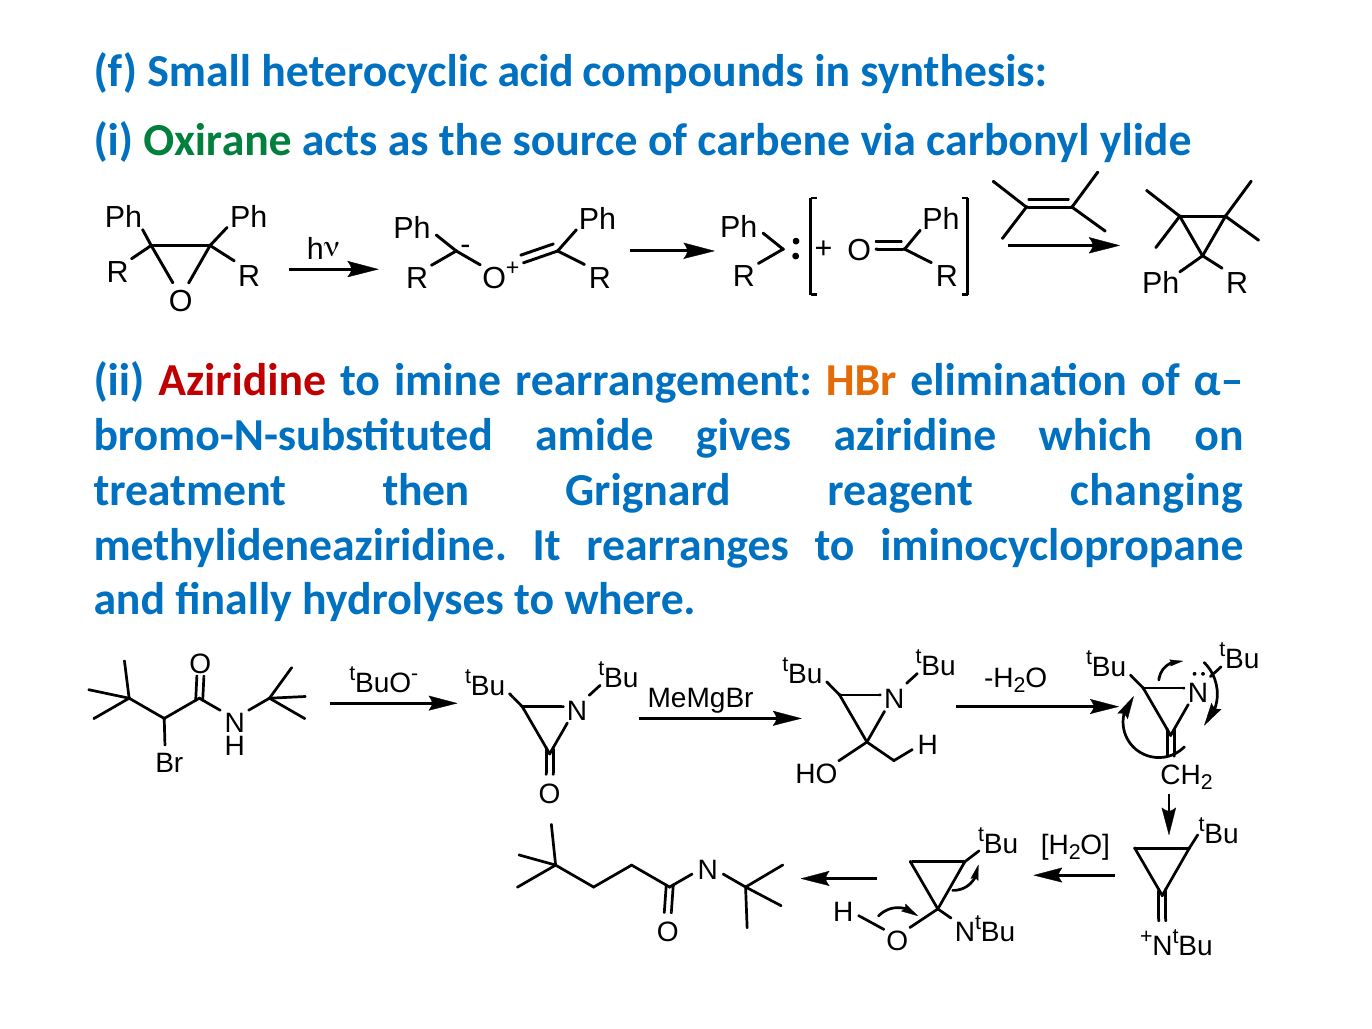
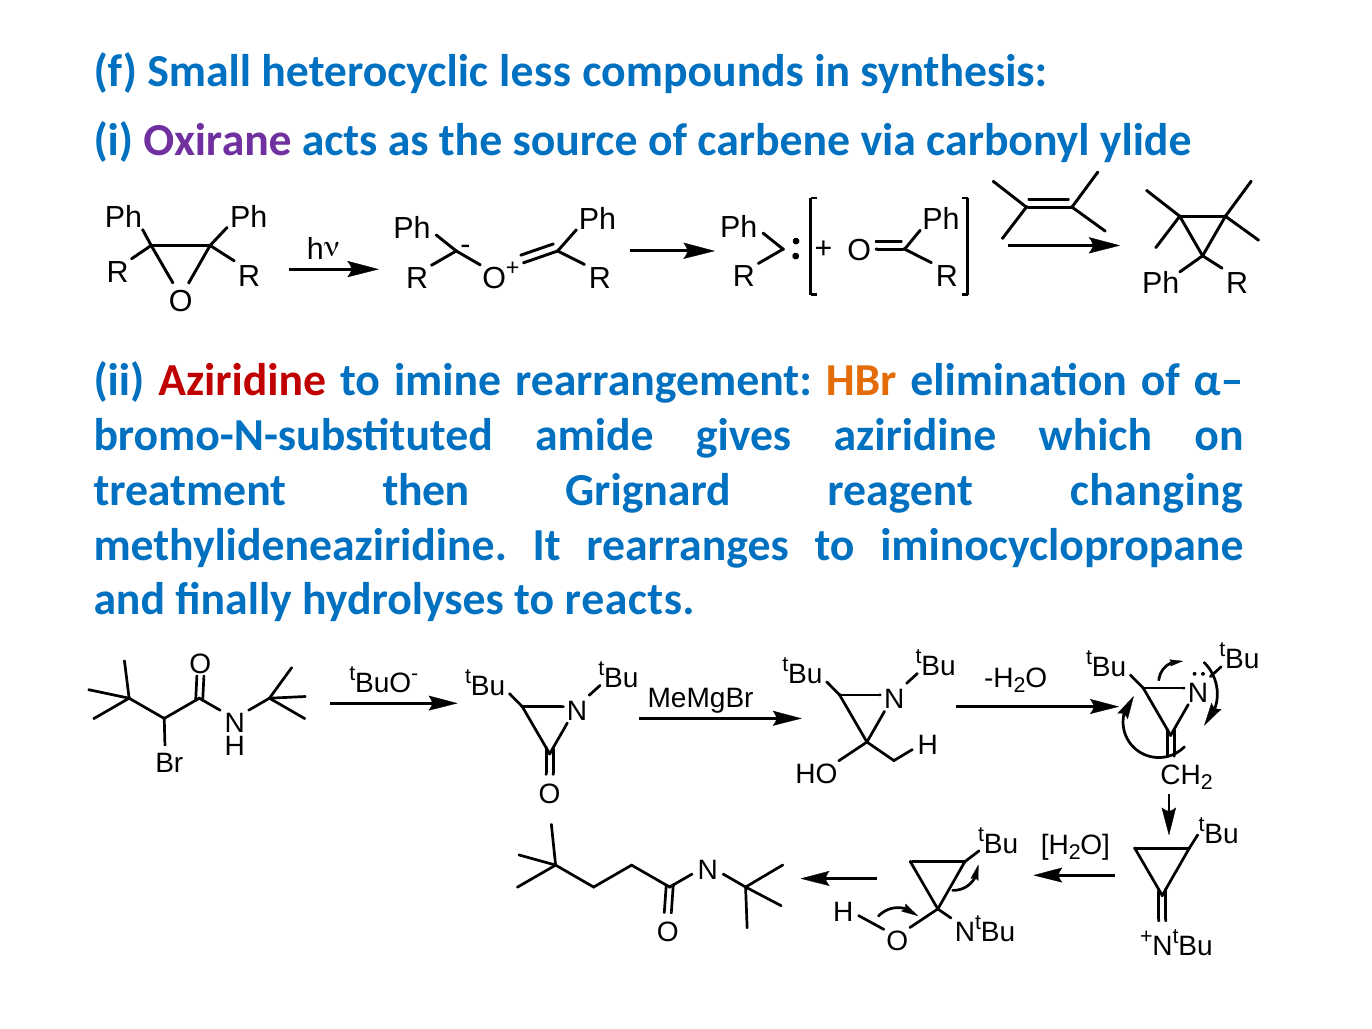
acid: acid -> less
Oxirane colour: green -> purple
where: where -> reacts
